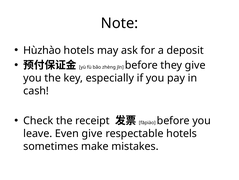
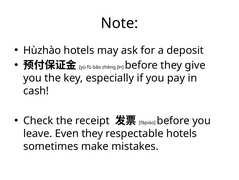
Even give: give -> they
